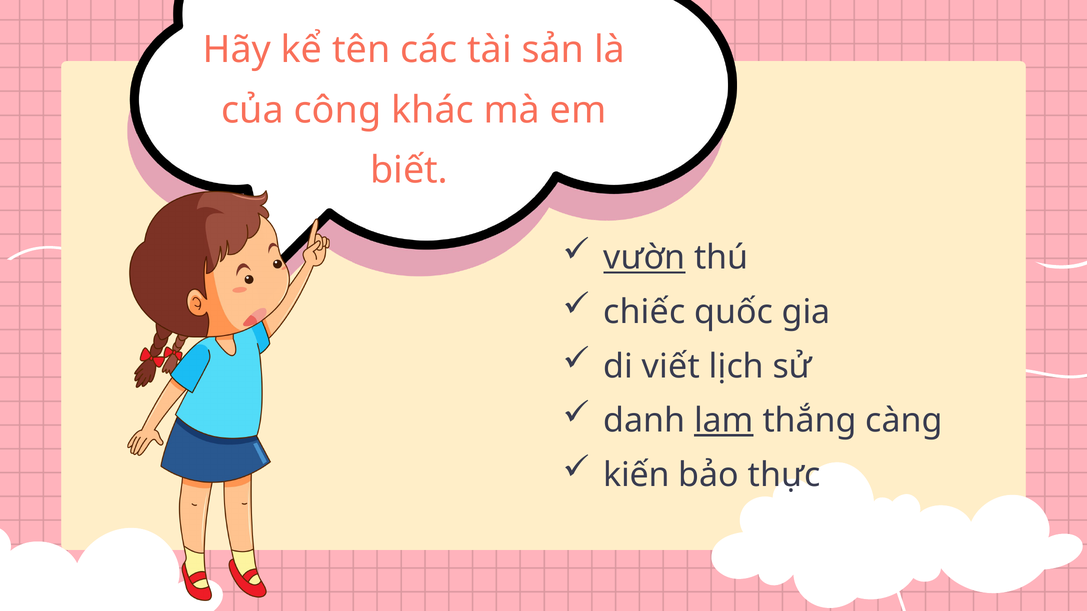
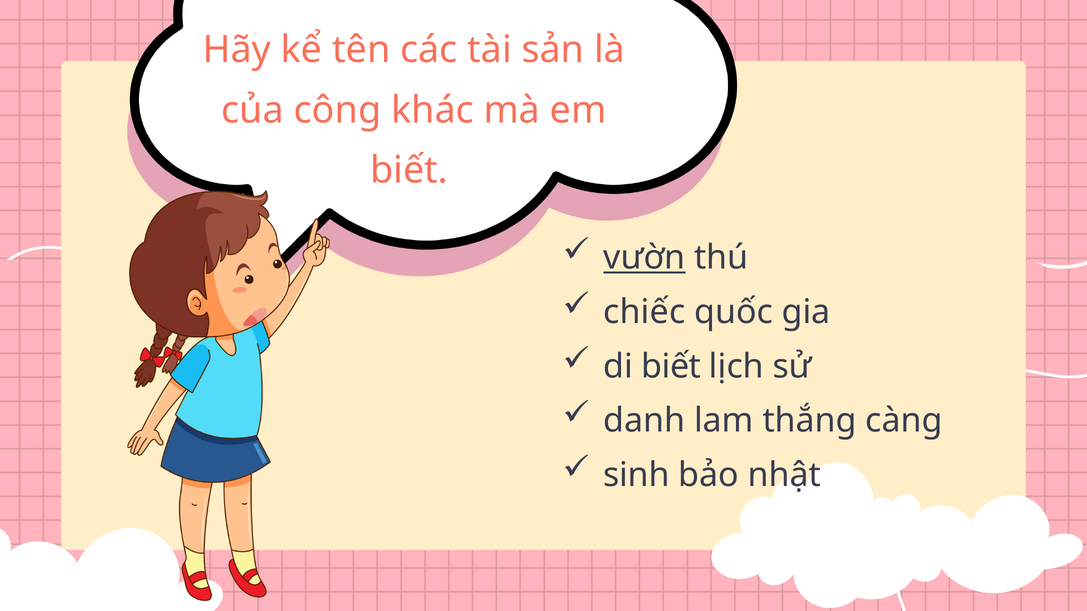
di viết: viết -> biết
lam underline: present -> none
kiến: kiến -> sinh
thực: thực -> nhật
